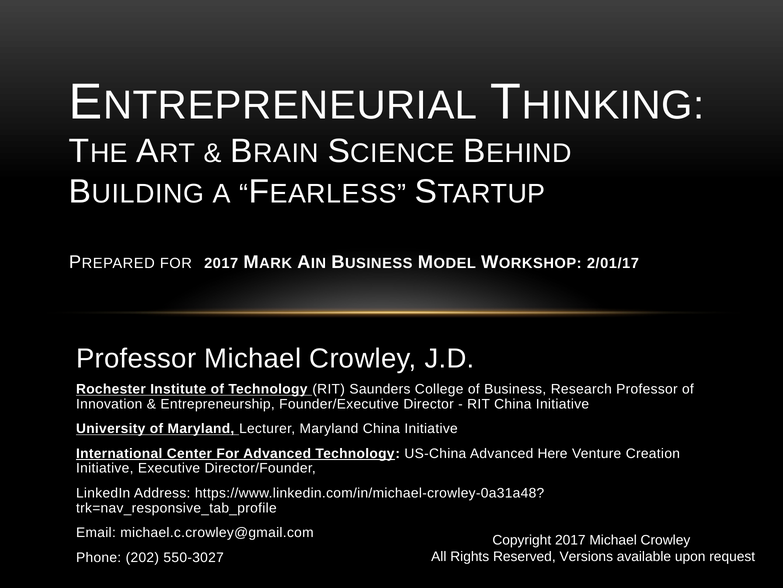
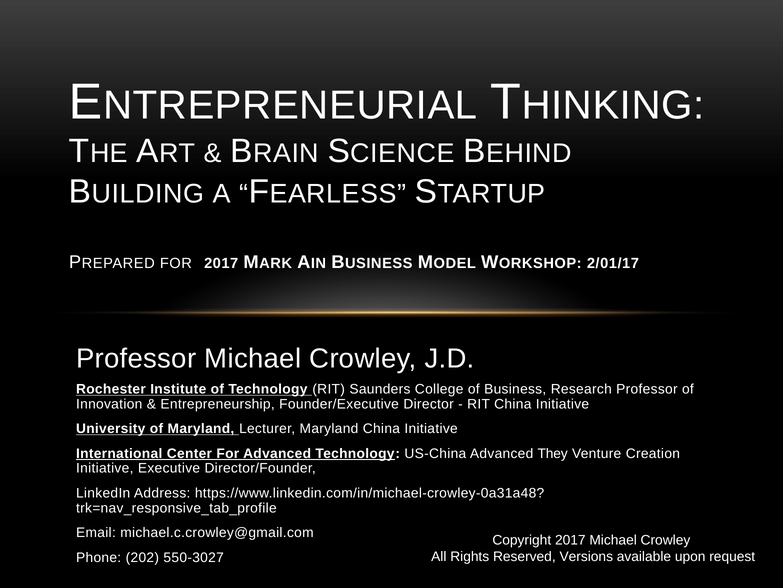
Here: Here -> They
